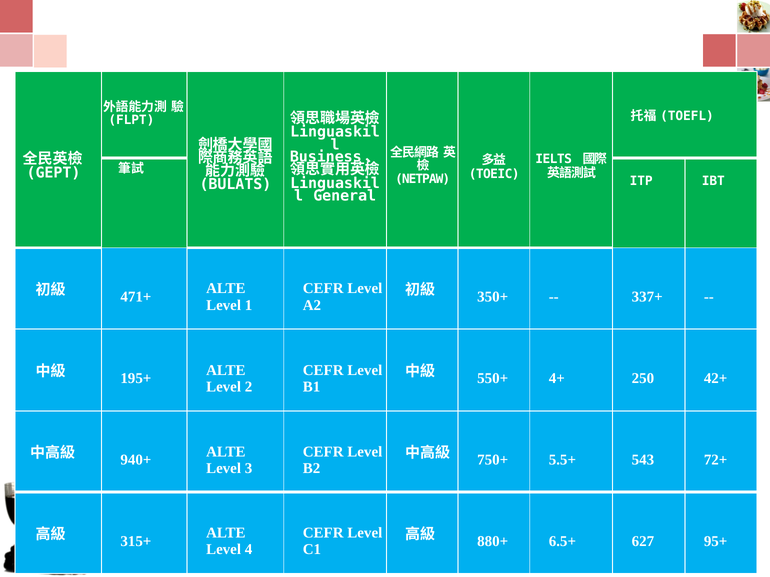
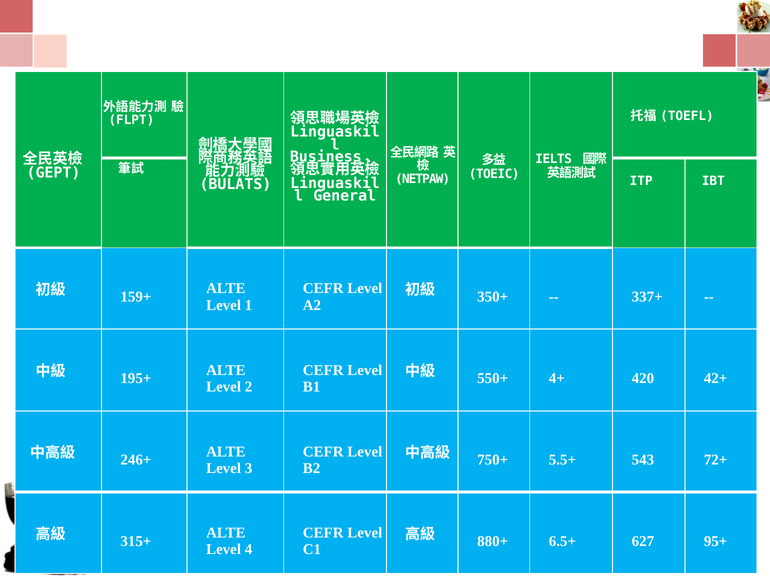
471+: 471+ -> 159+
250: 250 -> 420
940+: 940+ -> 246+
